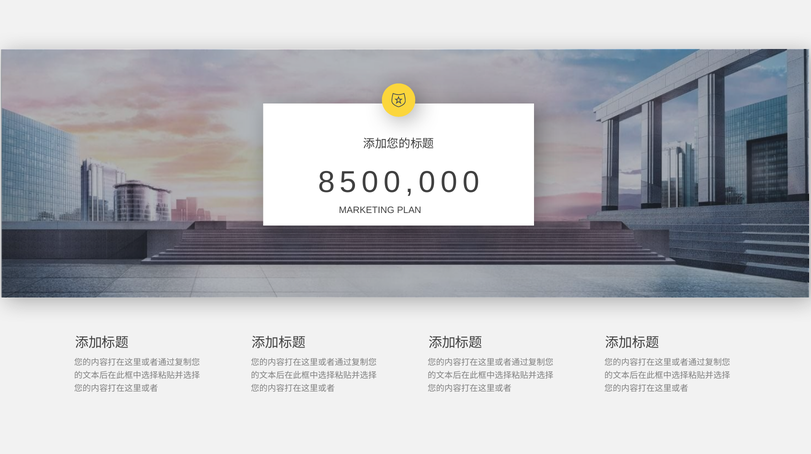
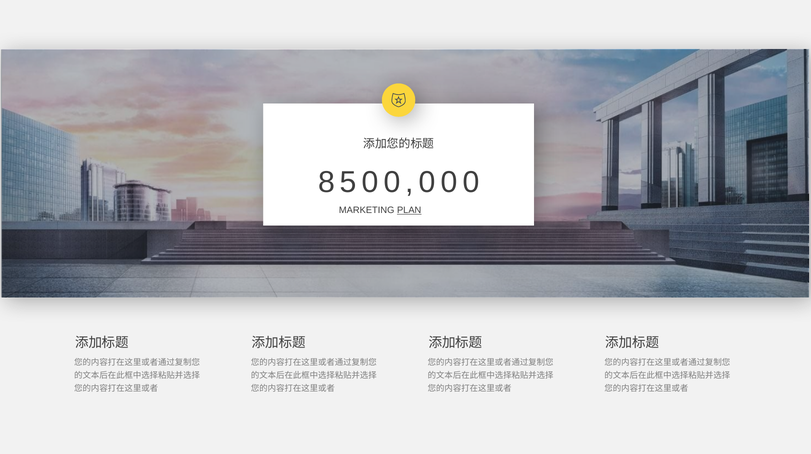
PLAN underline: none -> present
